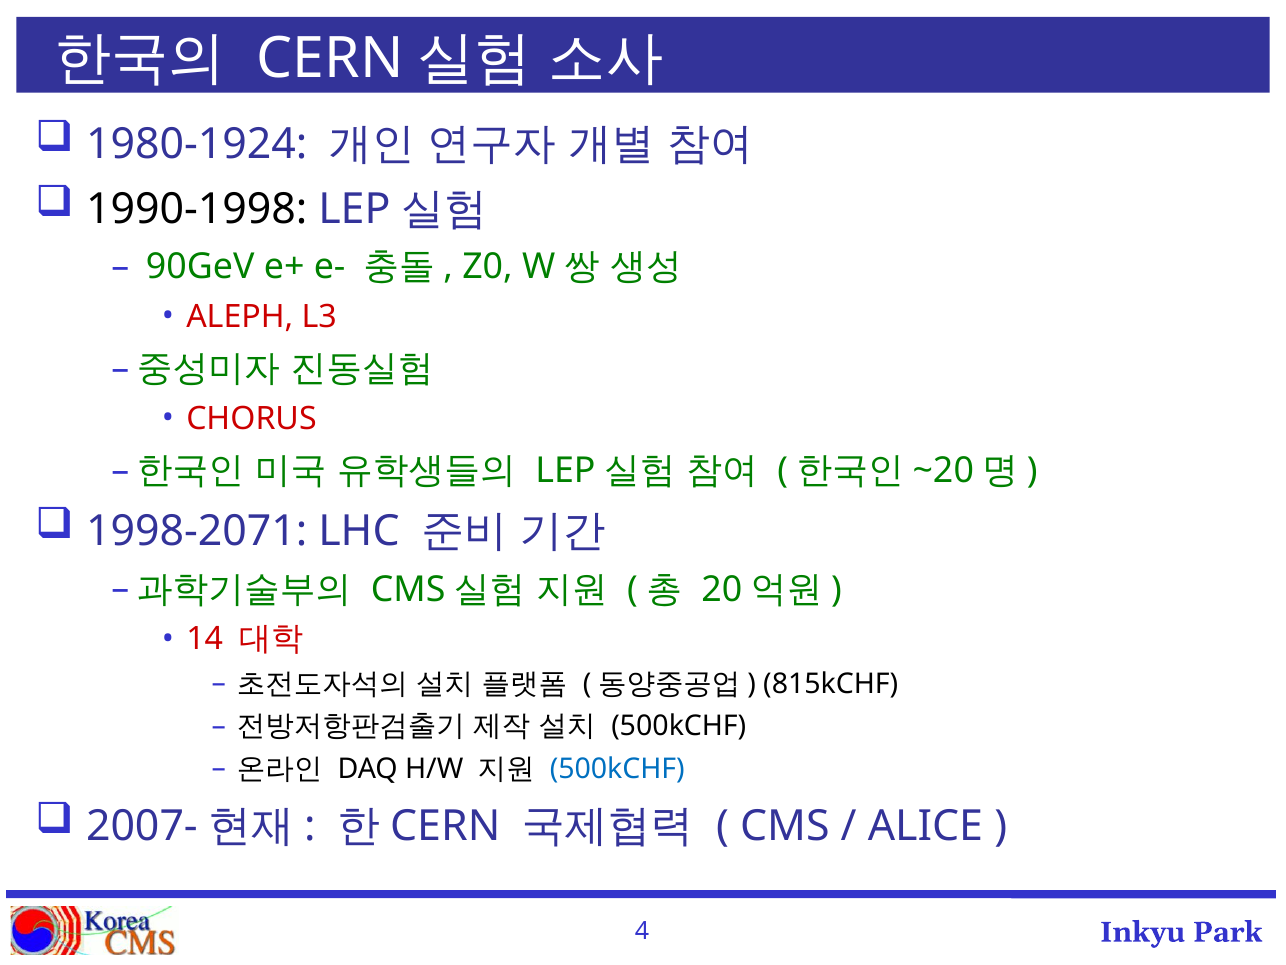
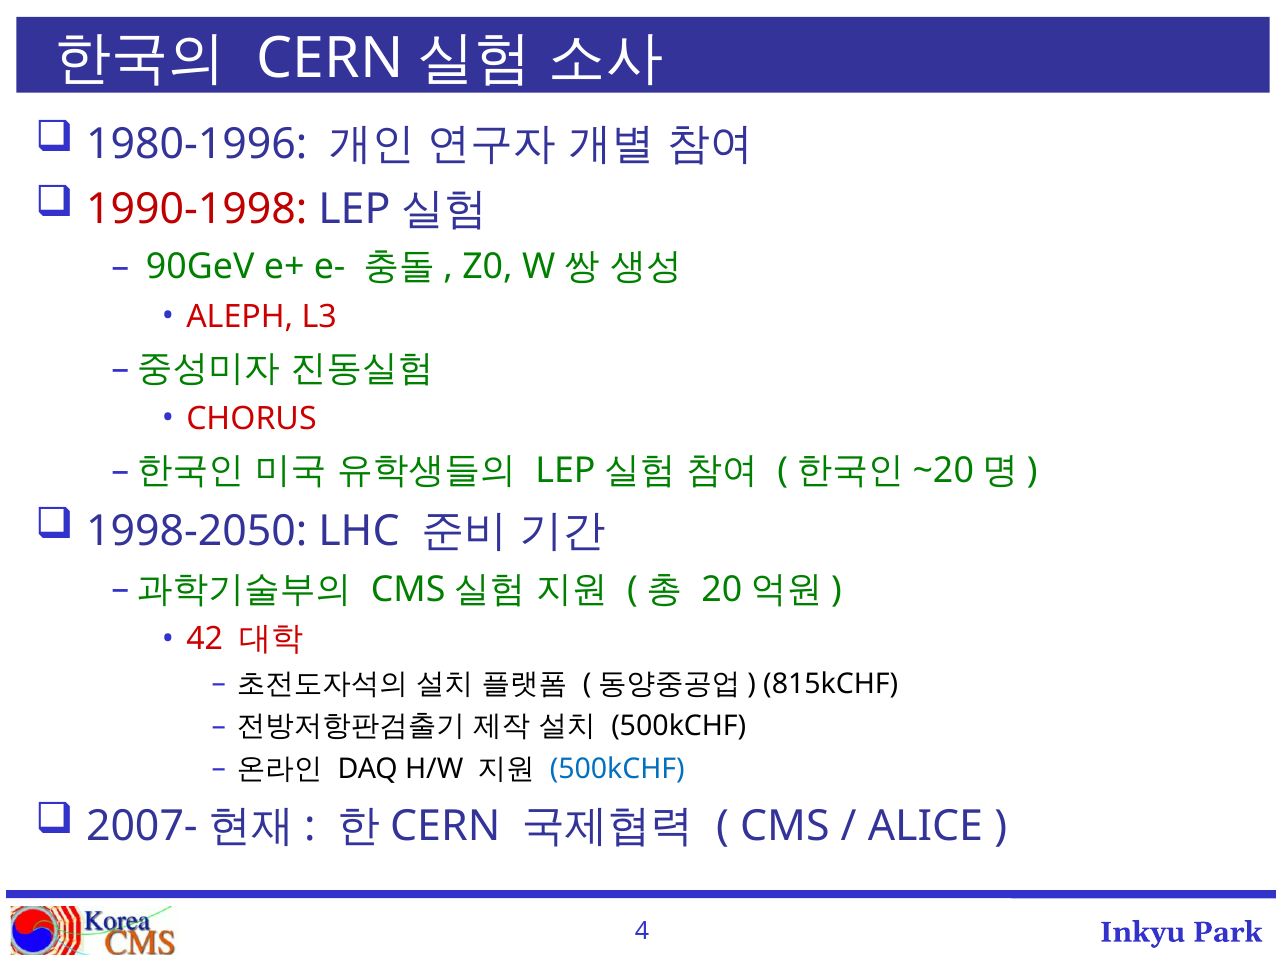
1980-1924: 1980-1924 -> 1980-1996
1990-1998 colour: black -> red
1998-2071: 1998-2071 -> 1998-2050
14: 14 -> 42
